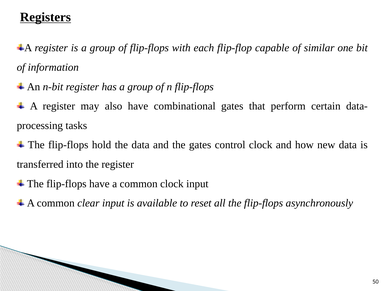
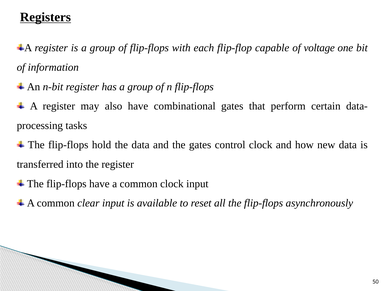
similar: similar -> voltage
